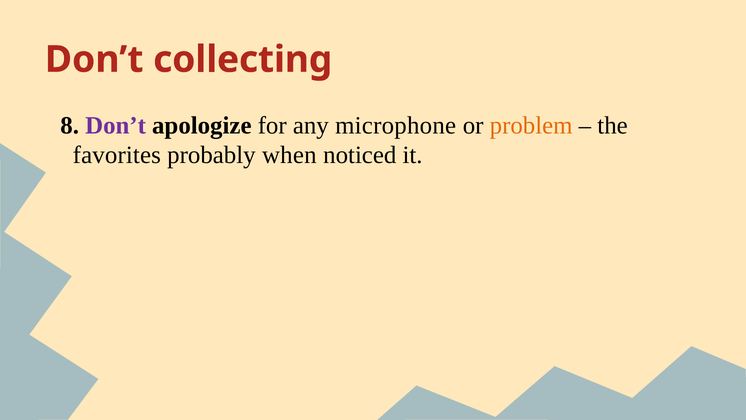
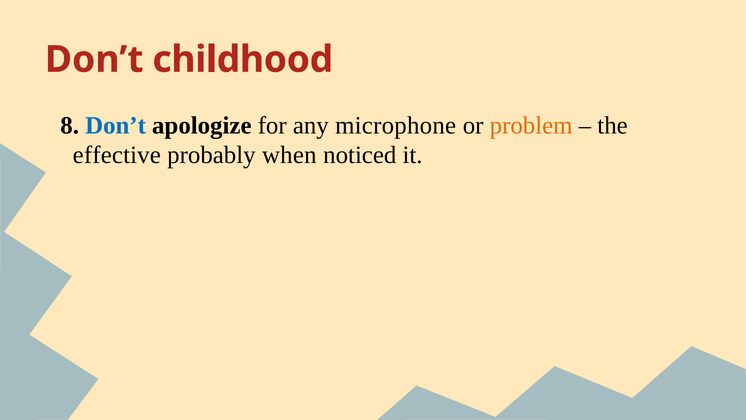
collecting: collecting -> childhood
Don’t at (116, 125) colour: purple -> blue
favorites: favorites -> effective
